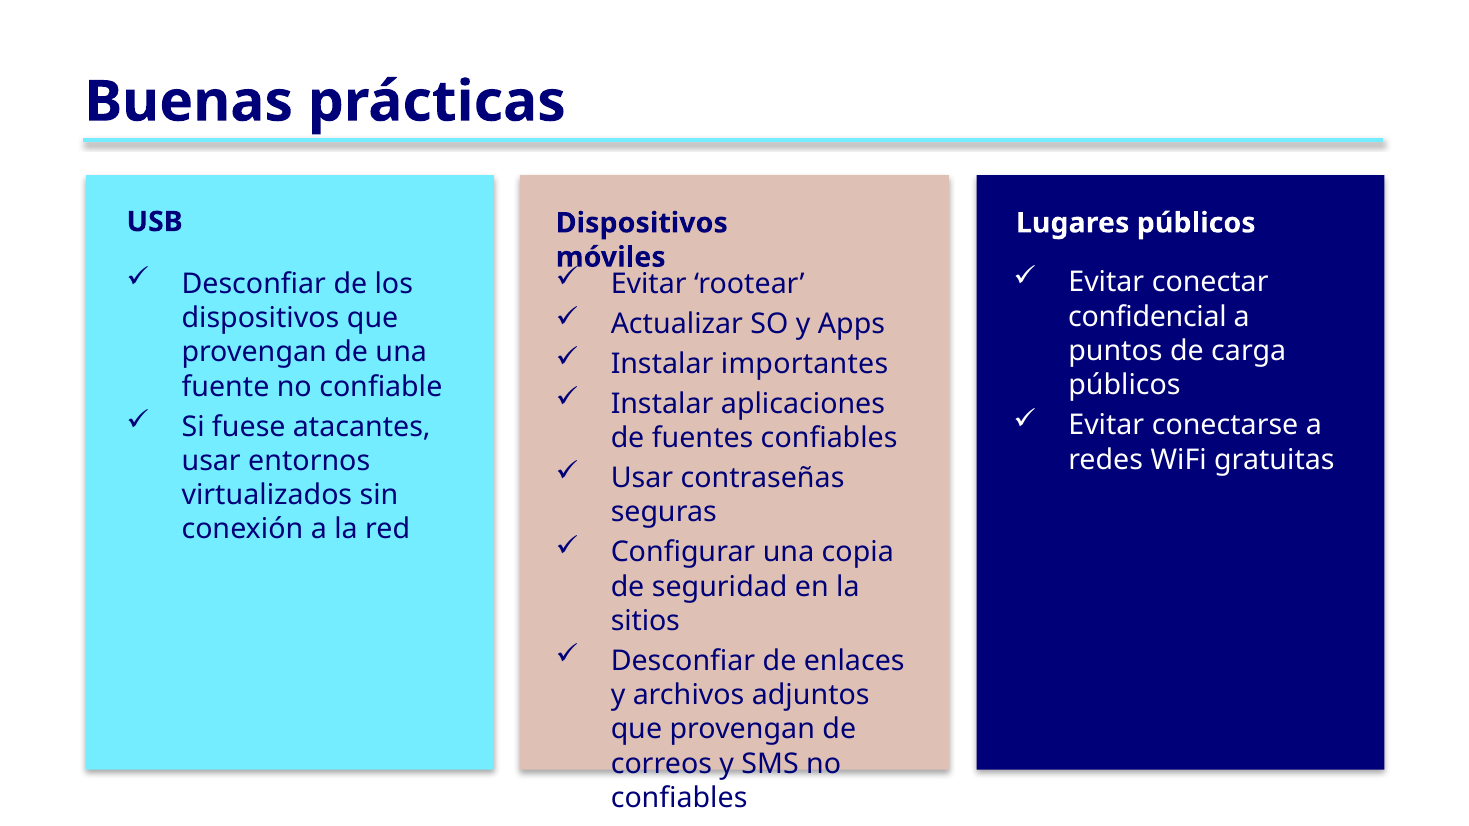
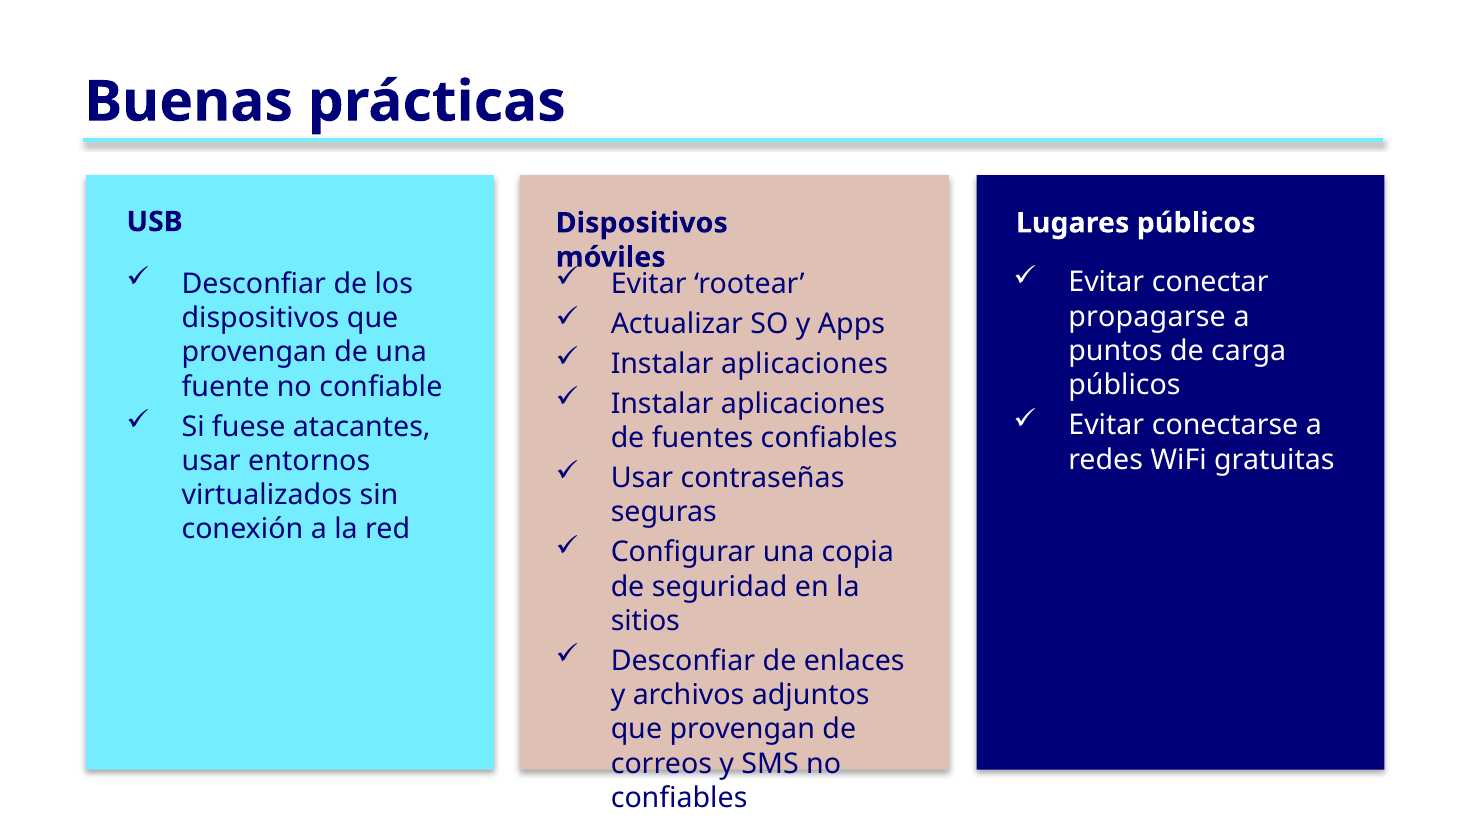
confidencial: confidencial -> propagarse
importantes at (805, 364): importantes -> aplicaciones
